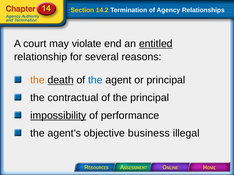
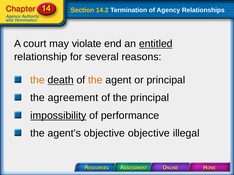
the at (95, 80) colour: blue -> orange
contractual: contractual -> agreement
objective business: business -> objective
